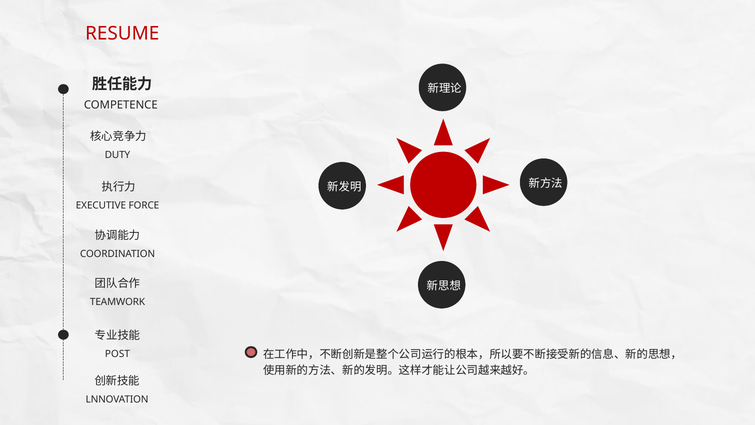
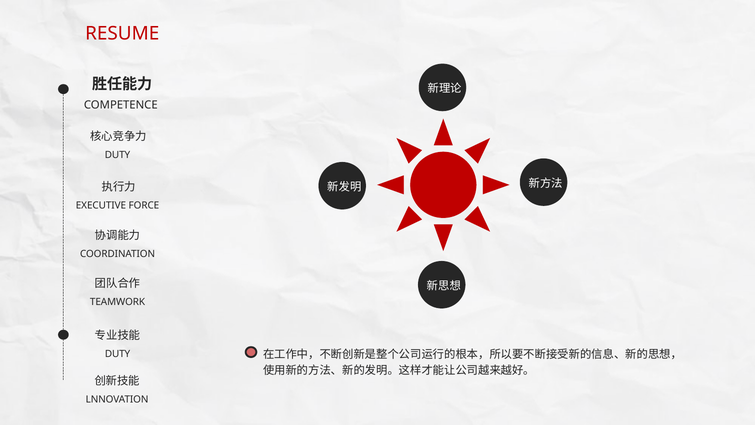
POST at (117, 354): POST -> DUTY
